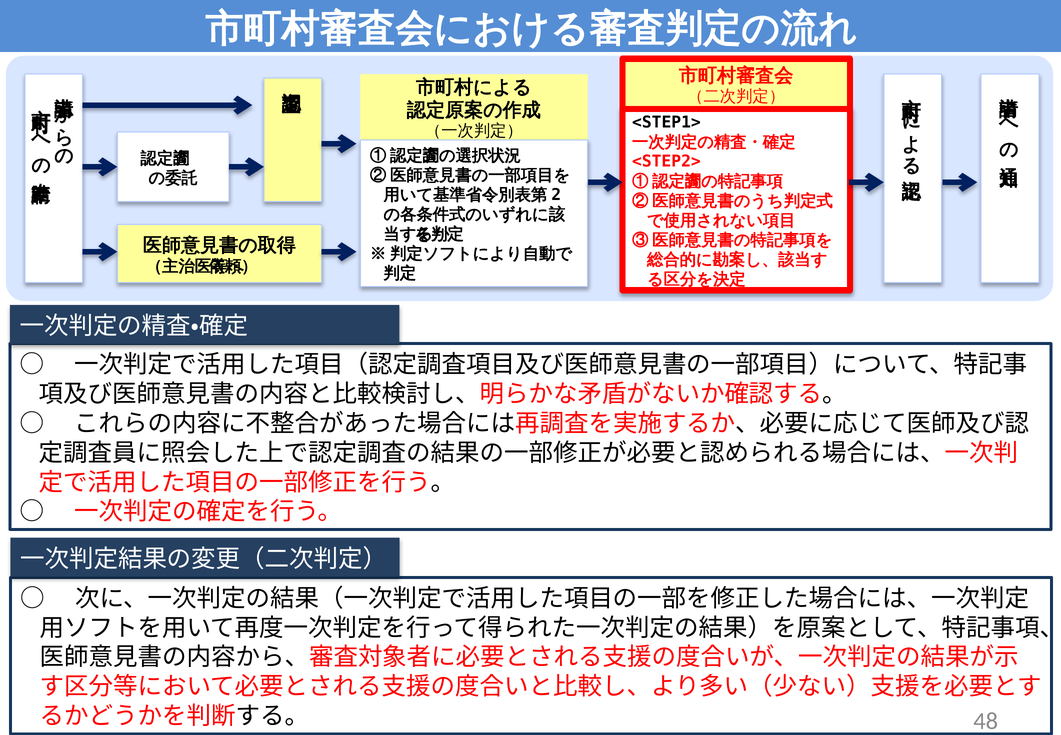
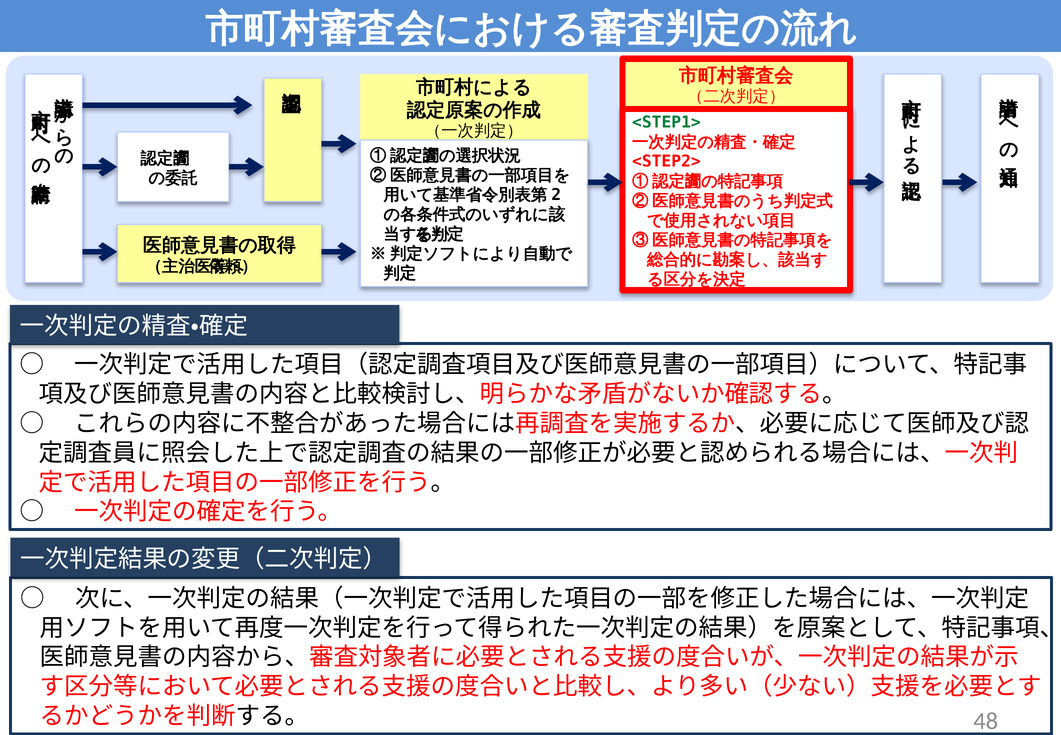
<STEP1> colour: black -> green
